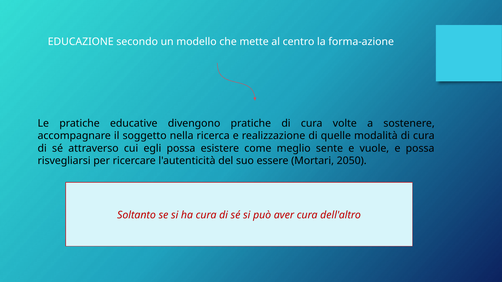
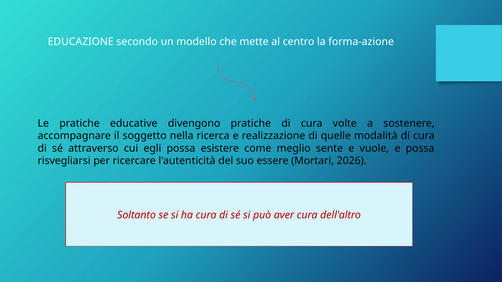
2050: 2050 -> 2026
